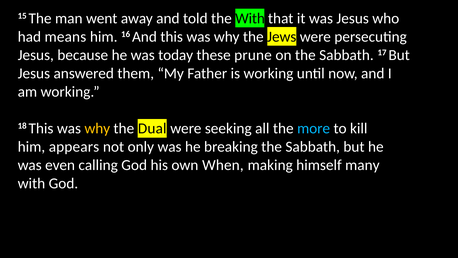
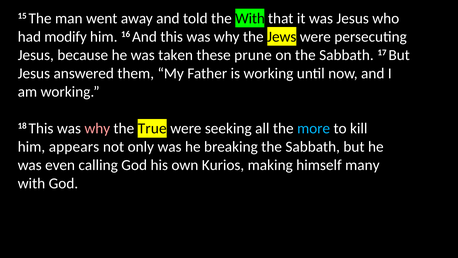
means: means -> modify
today: today -> taken
why at (97, 128) colour: yellow -> pink
Dual: Dual -> True
When: When -> Kurios
